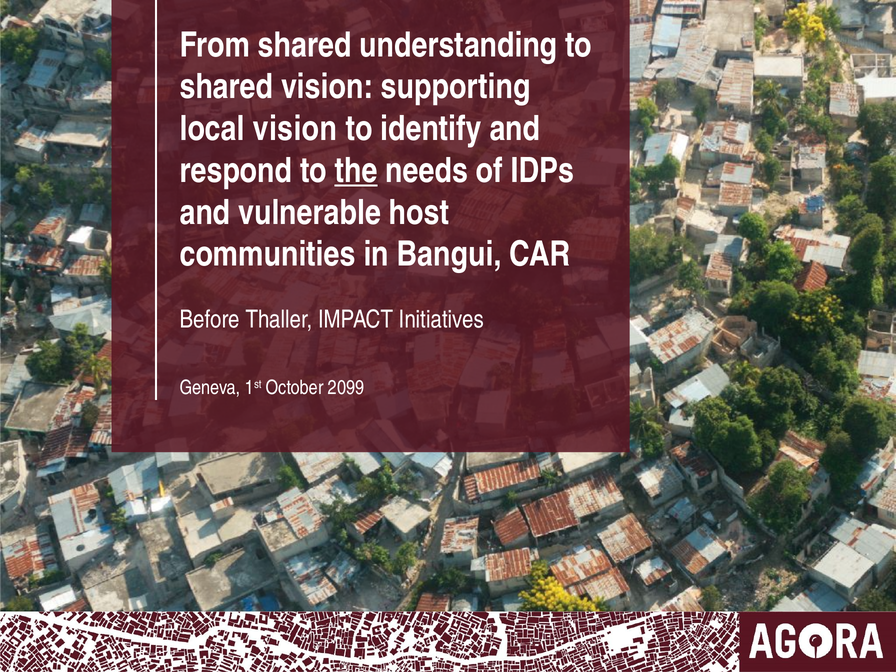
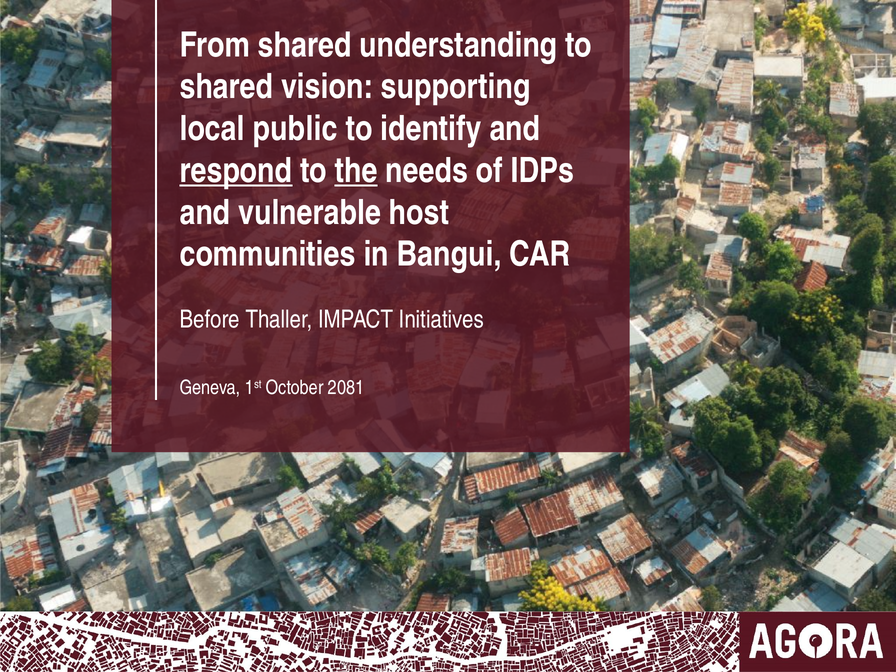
local vision: vision -> public
respond underline: none -> present
2099: 2099 -> 2081
